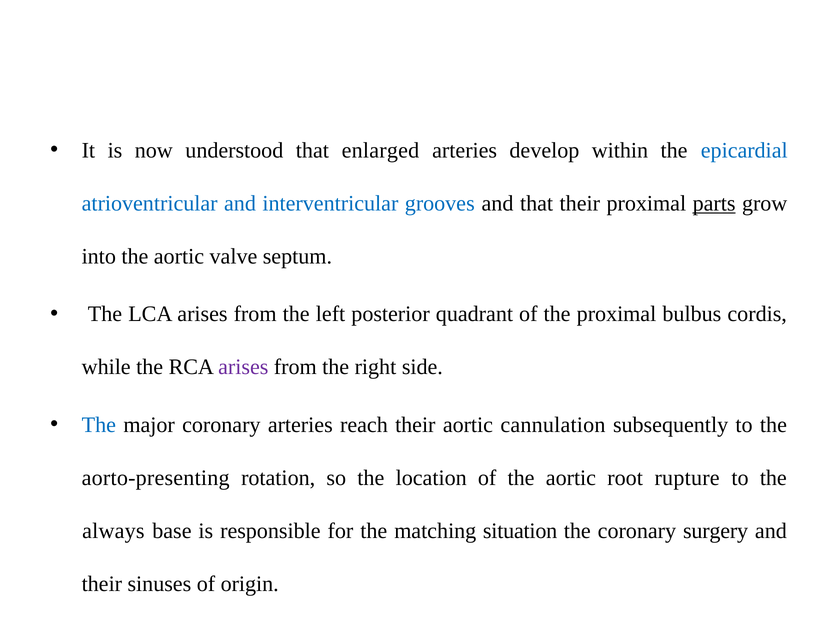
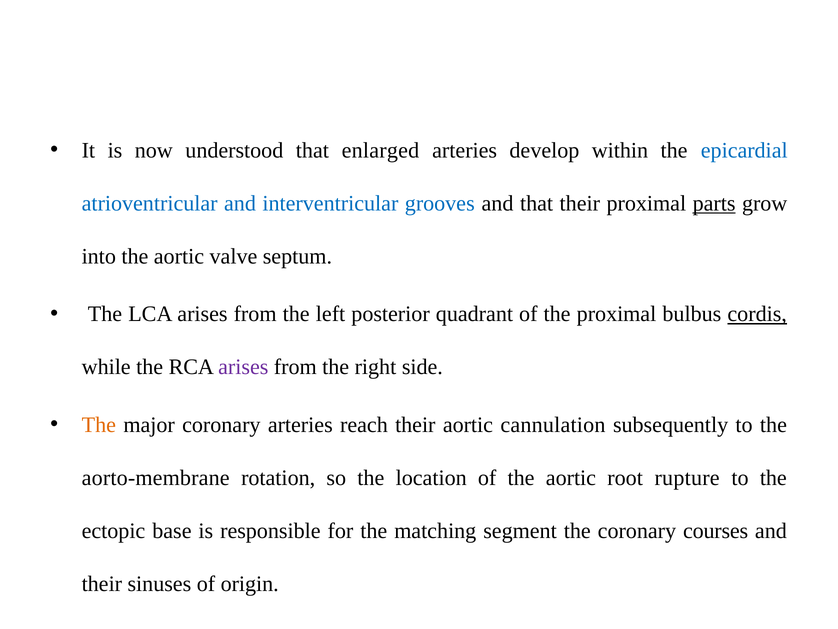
cordis underline: none -> present
The at (99, 424) colour: blue -> orange
aorto-presenting: aorto-presenting -> aorto-membrane
always: always -> ectopic
situation: situation -> segment
surgery: surgery -> courses
